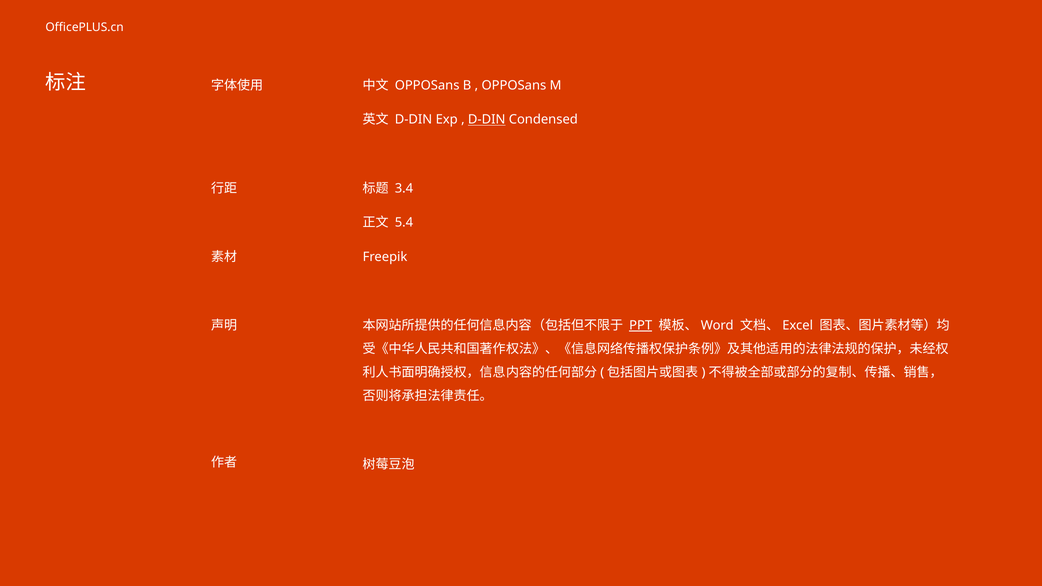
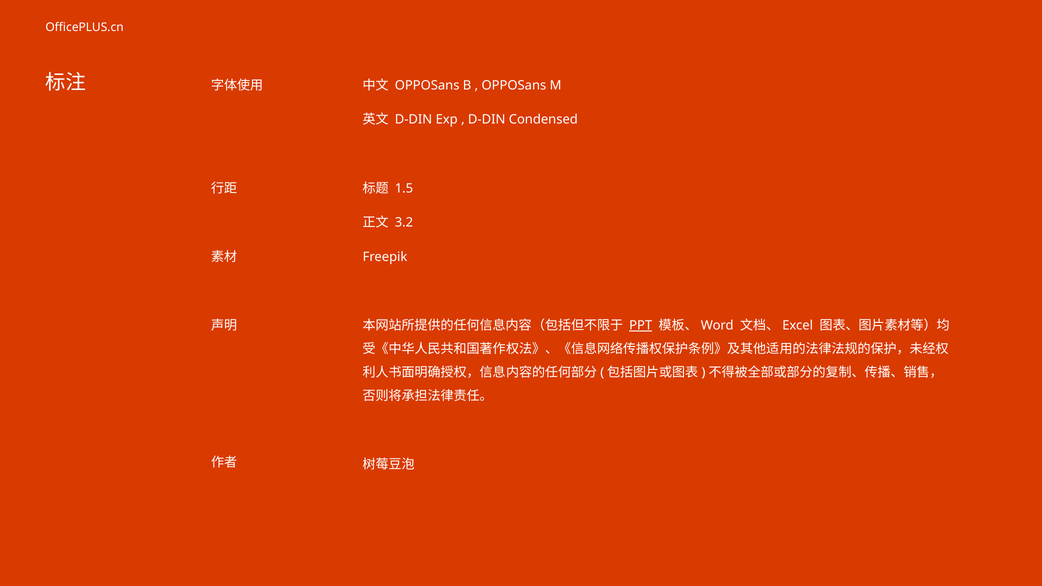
D-DIN at (487, 120) underline: present -> none
3.4: 3.4 -> 1.5
5.4: 5.4 -> 3.2
